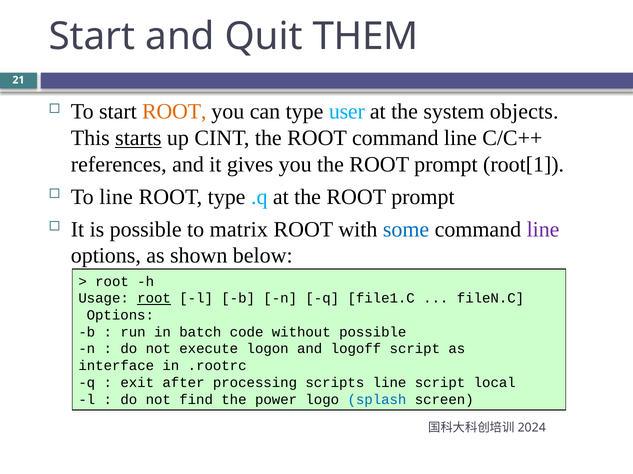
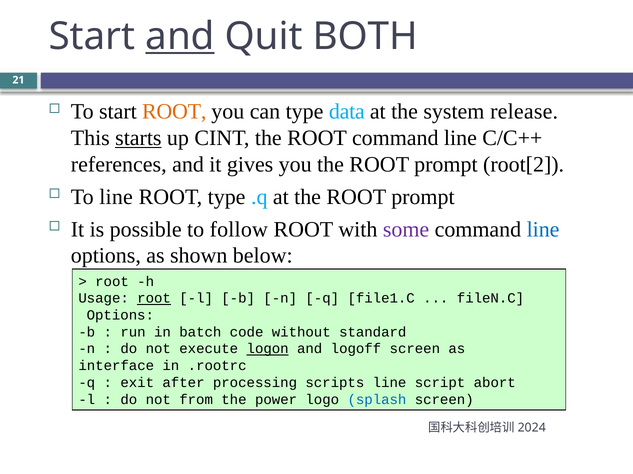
and at (180, 36) underline: none -> present
THEM: THEM -> BOTH
user: user -> data
objects: objects -> release
root[1: root[1 -> root[2
matrix: matrix -> follow
some colour: blue -> purple
line at (543, 230) colour: purple -> blue
without possible: possible -> standard
logon underline: none -> present
logoff script: script -> screen
local: local -> abort
find: find -> from
